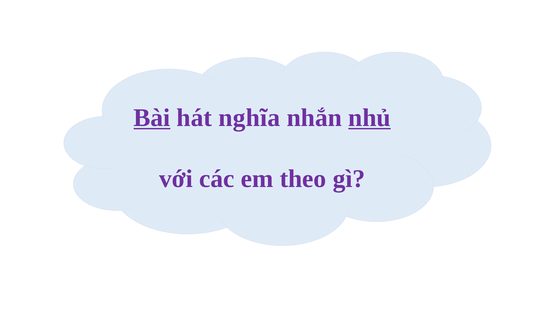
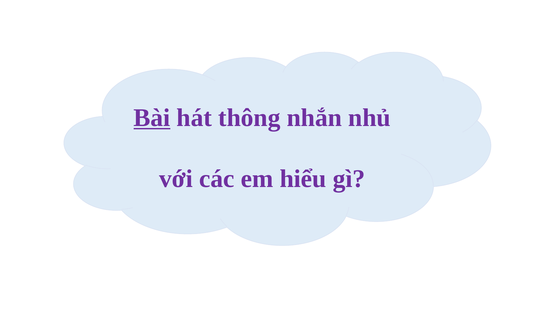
nghĩa: nghĩa -> thông
nhủ underline: present -> none
theo: theo -> hiểu
